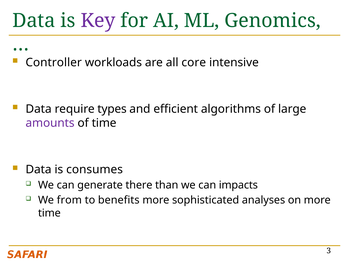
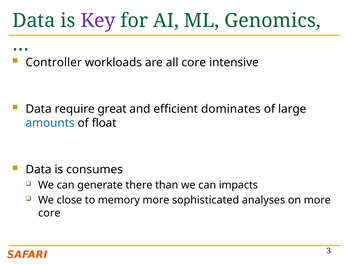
types: types -> great
algorithms: algorithms -> dominates
amounts colour: purple -> blue
of time: time -> float
from: from -> close
benefits: benefits -> memory
time at (49, 213): time -> core
